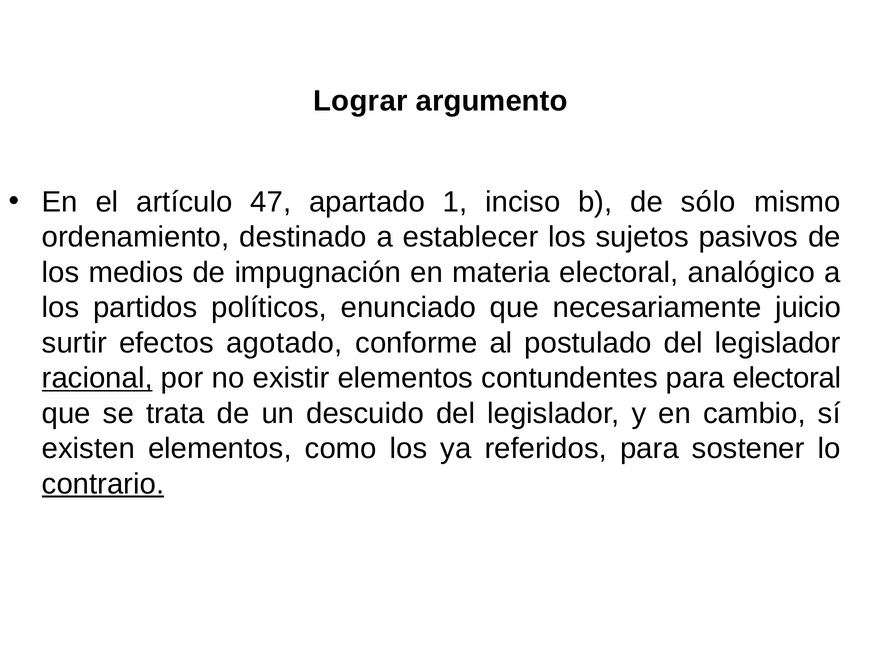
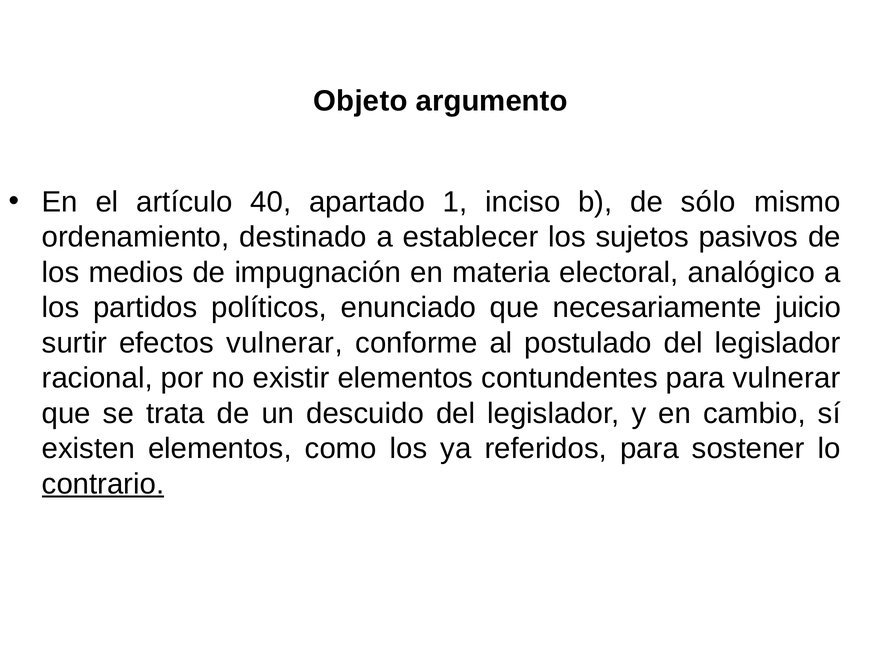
Lograr: Lograr -> Objeto
47: 47 -> 40
efectos agotado: agotado -> vulnerar
racional underline: present -> none
para electoral: electoral -> vulnerar
